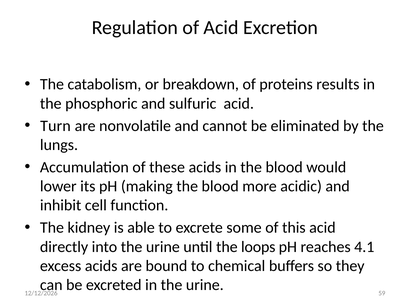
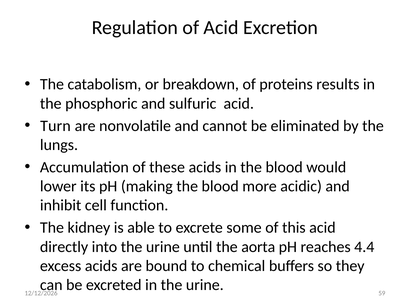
loops: loops -> aorta
4.1: 4.1 -> 4.4
